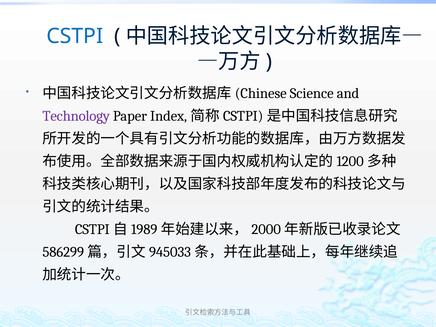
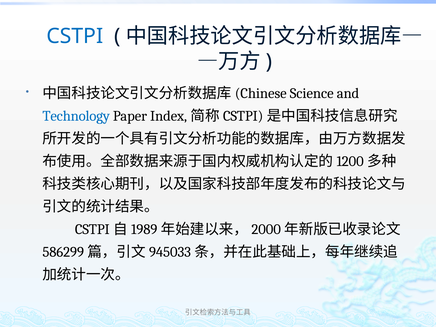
Technology colour: purple -> blue
